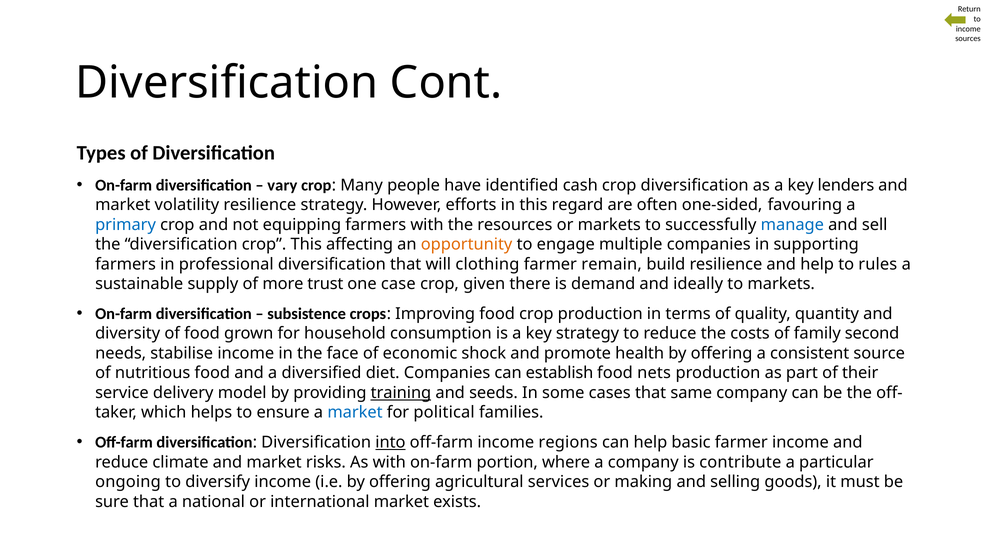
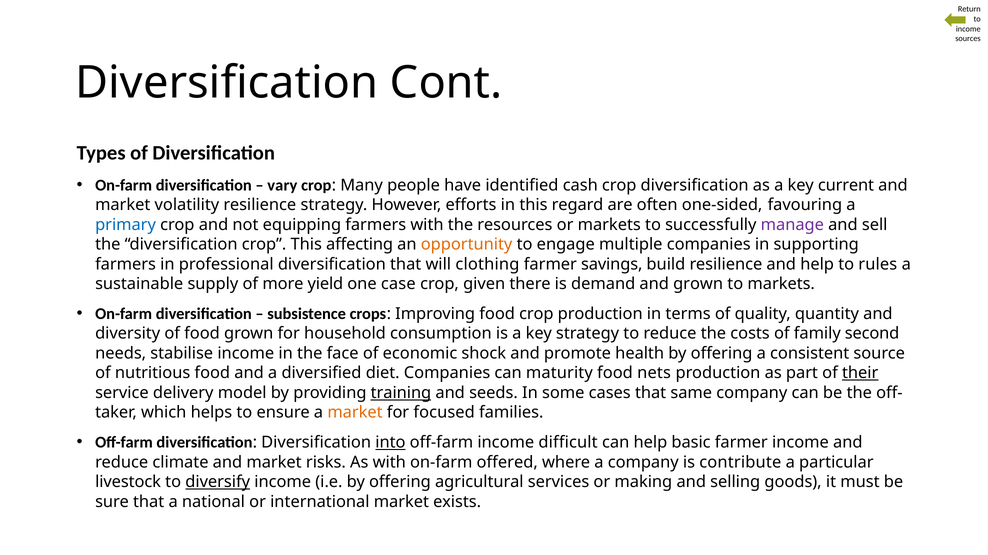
lenders: lenders -> current
manage colour: blue -> purple
remain: remain -> savings
trust: trust -> yield
and ideally: ideally -> grown
establish: establish -> maturity
their underline: none -> present
market at (355, 413) colour: blue -> orange
political: political -> focused
regions: regions -> difficult
portion: portion -> offered
ongoing: ongoing -> livestock
diversify underline: none -> present
